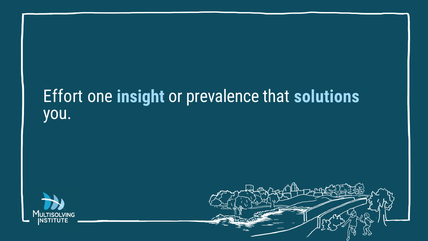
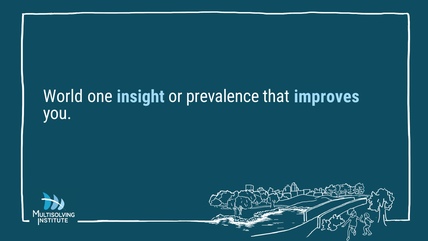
Effort: Effort -> World
solutions: solutions -> improves
